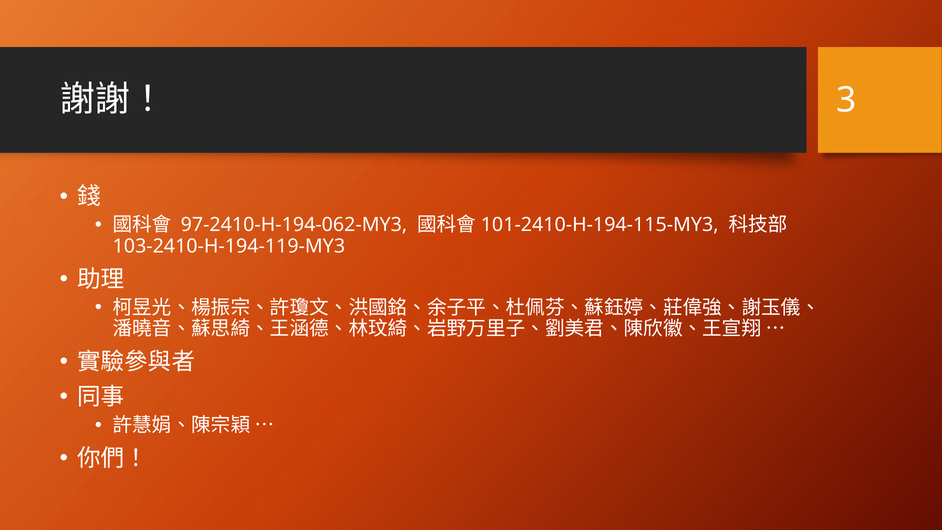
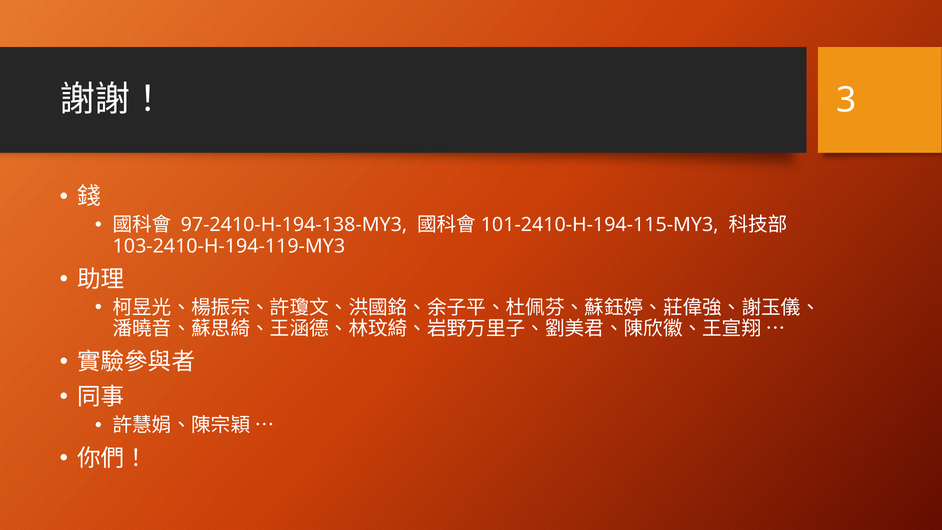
97-2410-H-194-062-MY3: 97-2410-H-194-062-MY3 -> 97-2410-H-194-138-MY3
